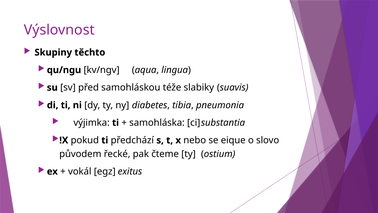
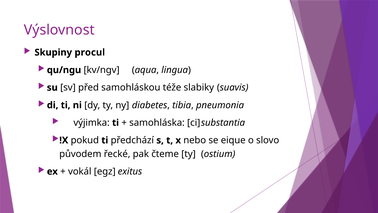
těchto: těchto -> procul
